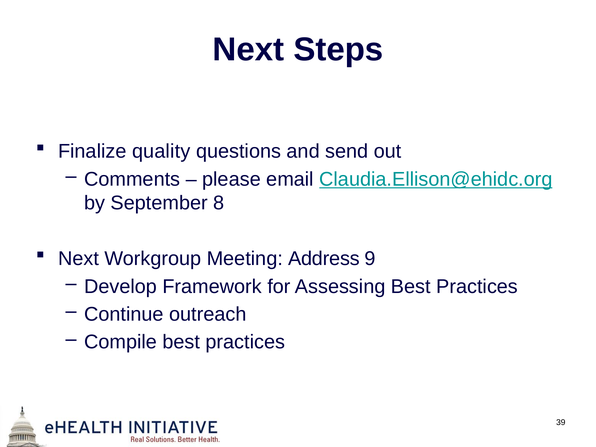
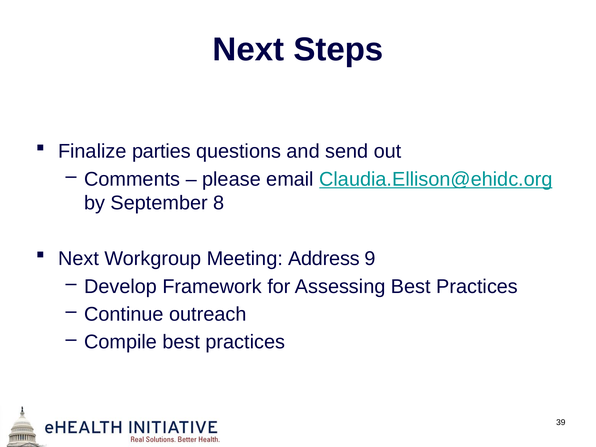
quality: quality -> parties
